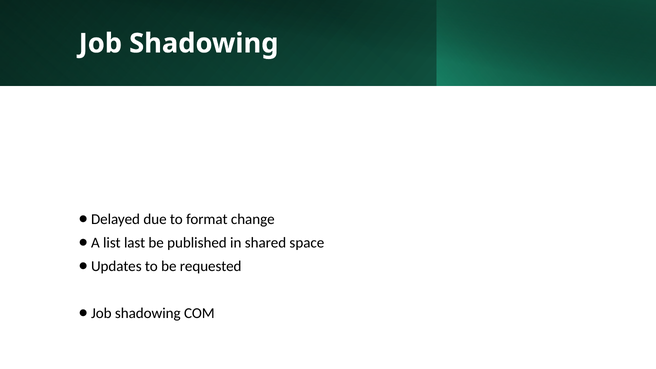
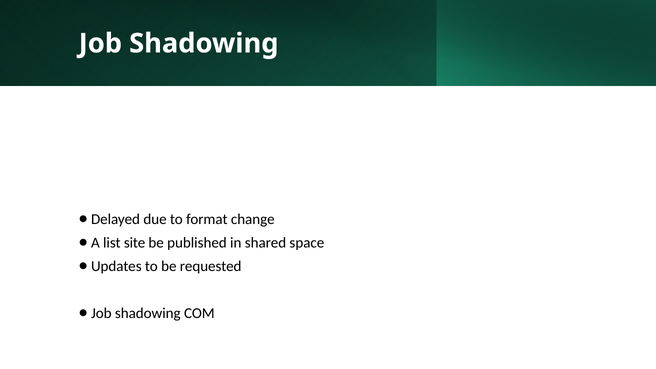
last: last -> site
